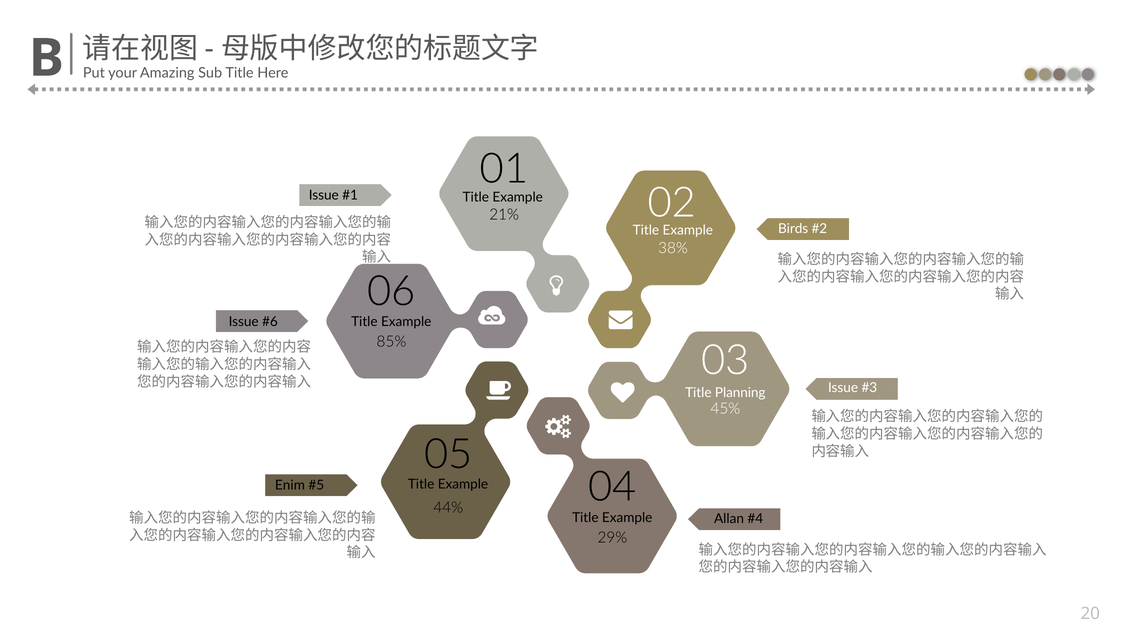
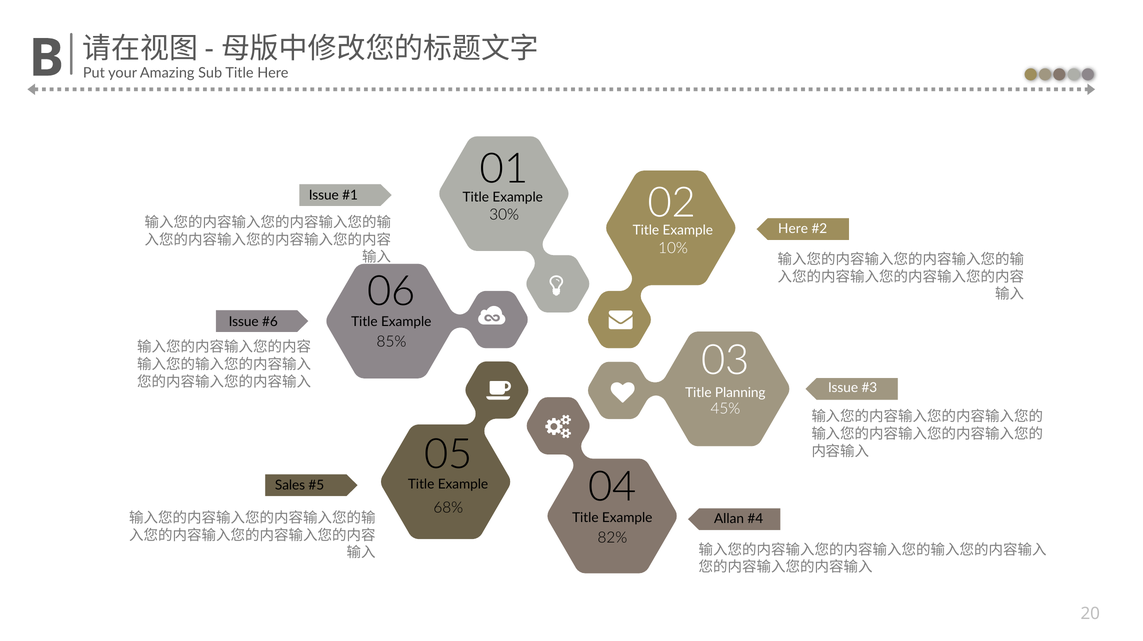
21%: 21% -> 30%
Birds at (793, 229): Birds -> Here
38%: 38% -> 10%
Enim: Enim -> Sales
44%: 44% -> 68%
29%: 29% -> 82%
